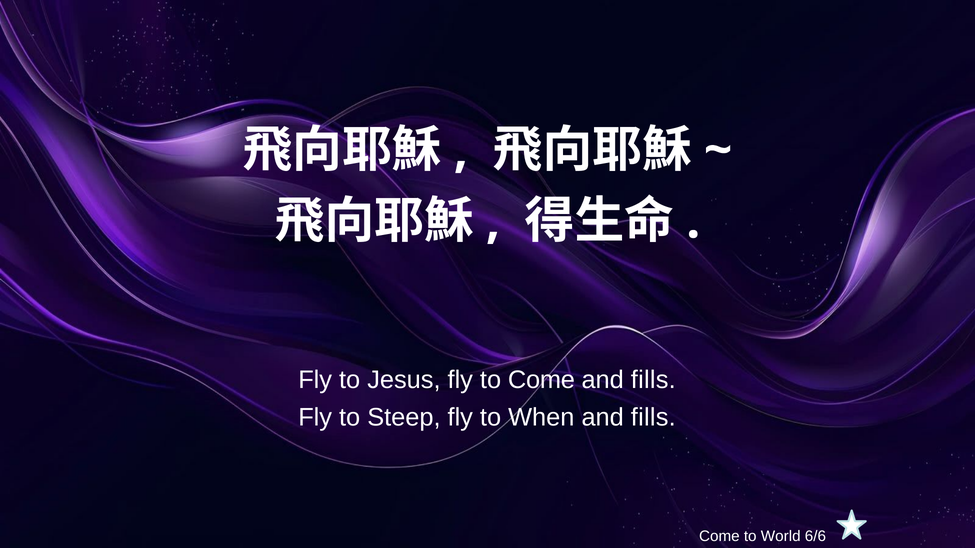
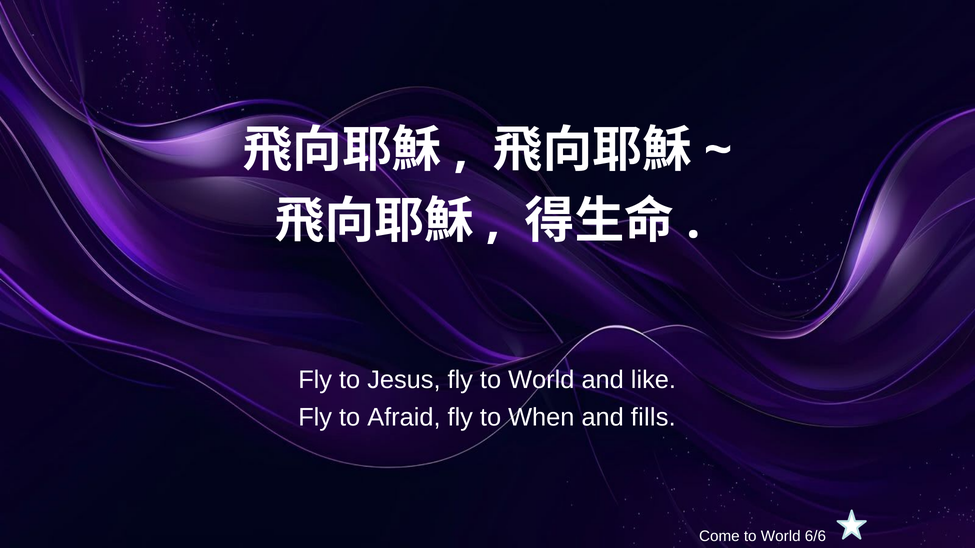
fly to Come: Come -> World
fills at (653, 380): fills -> like
Steep: Steep -> Afraid
